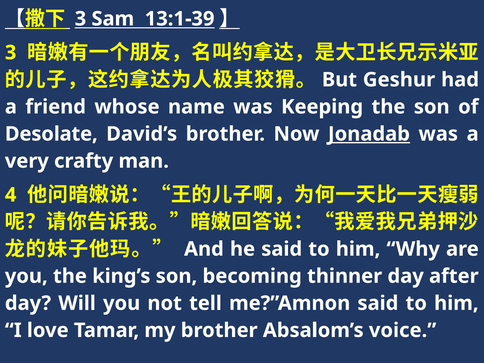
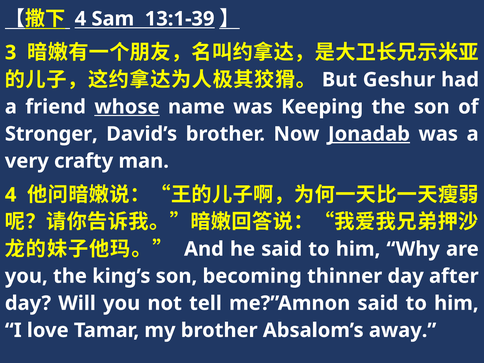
3 at (80, 19): 3 -> 4
whose underline: none -> present
Desolate: Desolate -> Stronger
voice: voice -> away
